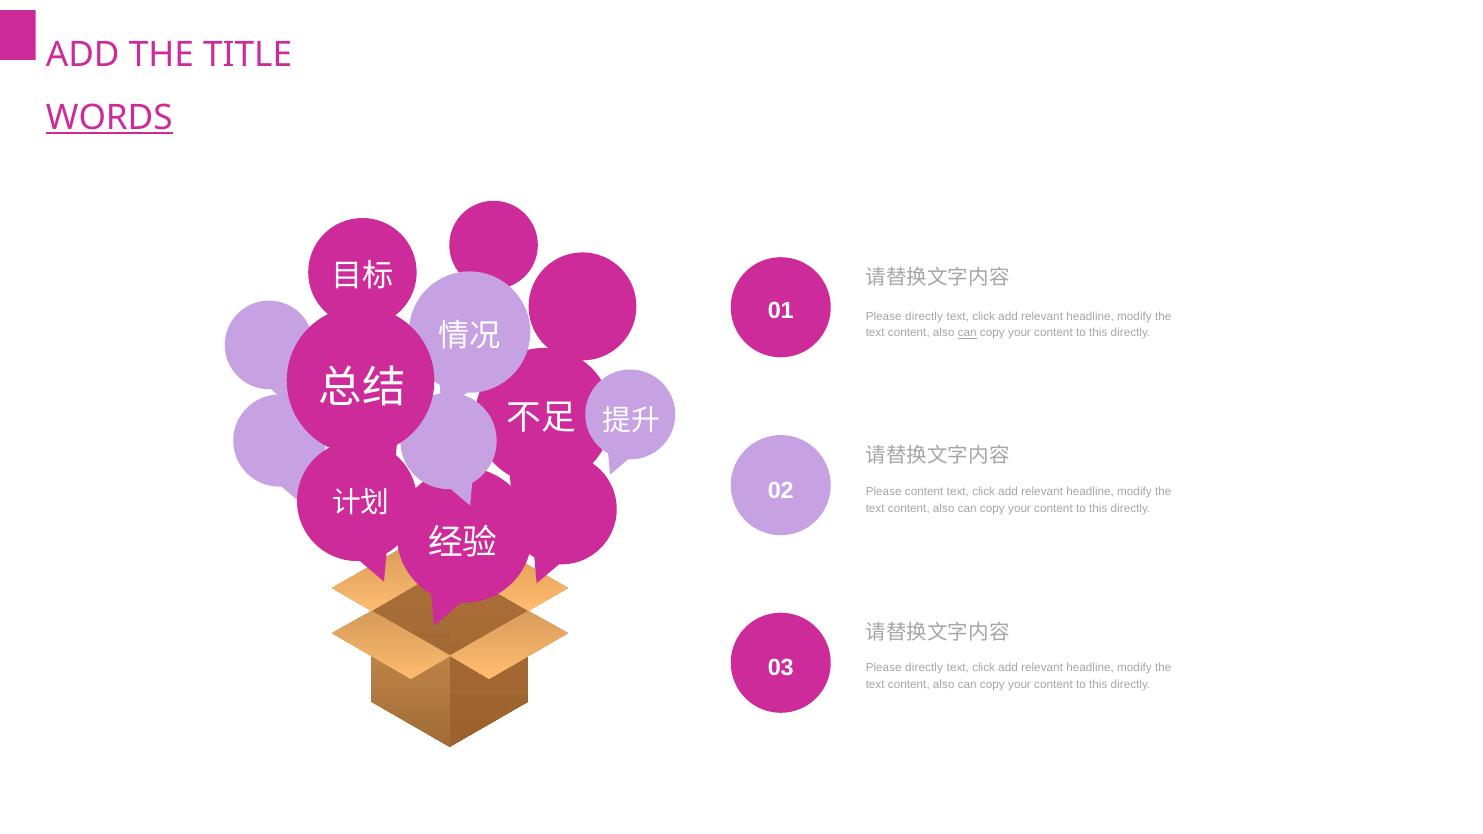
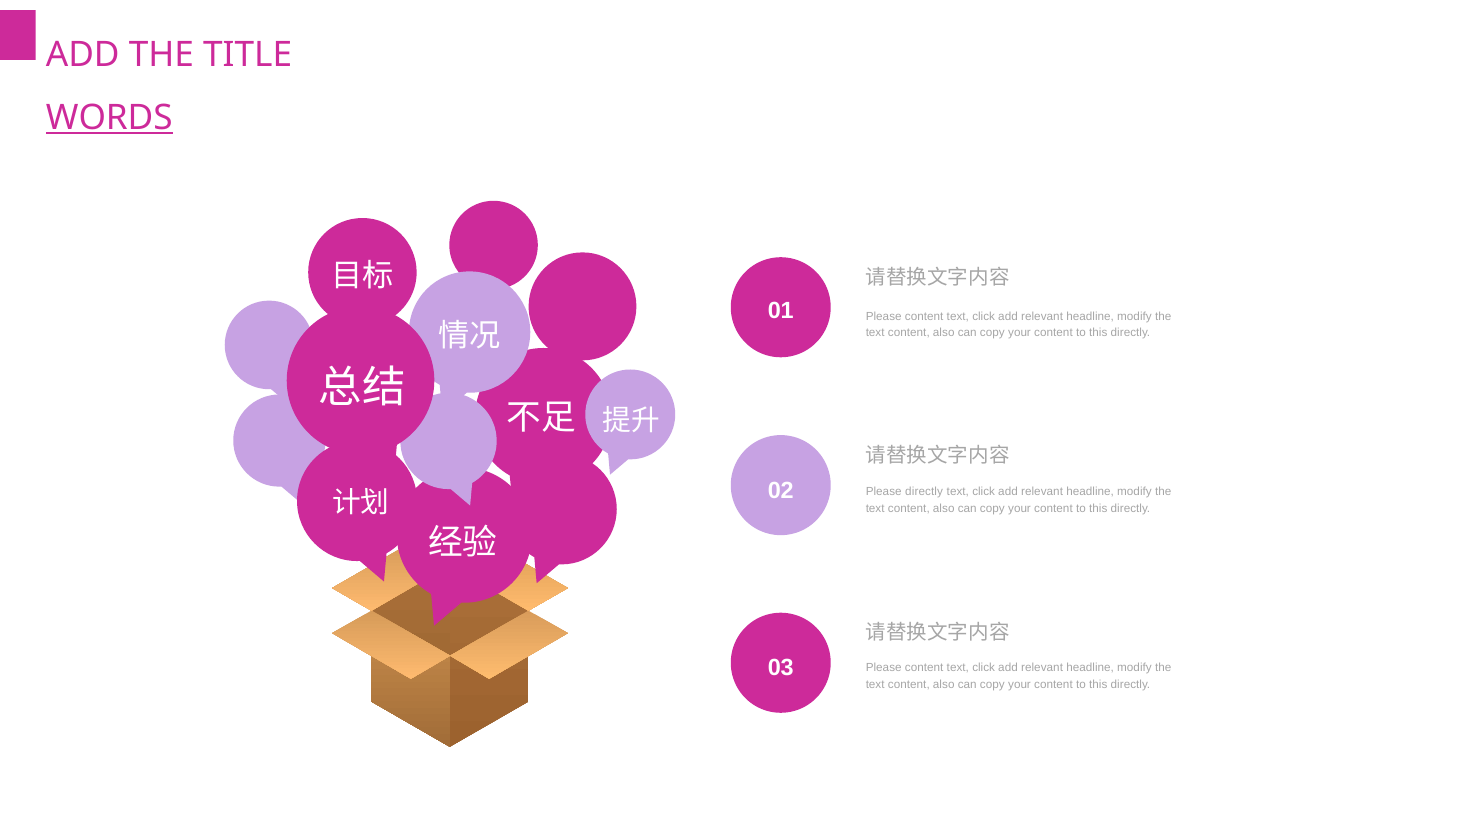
directly at (924, 316): directly -> content
can at (967, 333) underline: present -> none
Please content: content -> directly
directly at (924, 668): directly -> content
